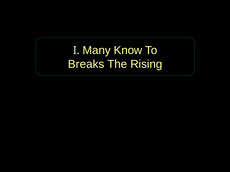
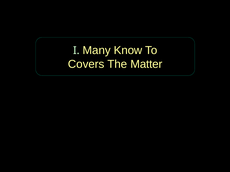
Breaks: Breaks -> Covers
Rising: Rising -> Matter
